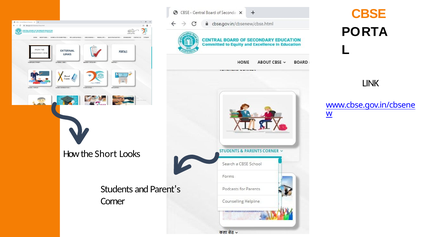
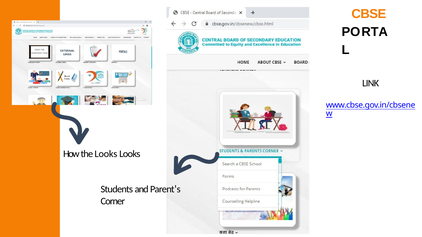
the Short: Short -> Looks
